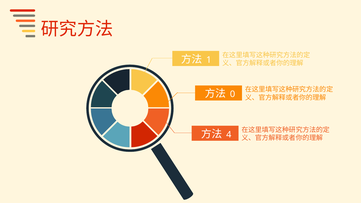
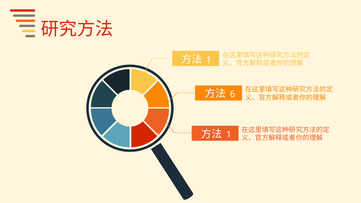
0: 0 -> 6
4 at (229, 135): 4 -> 1
